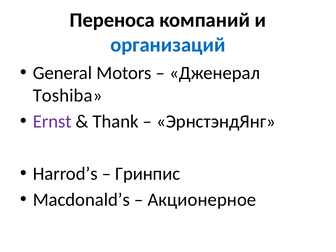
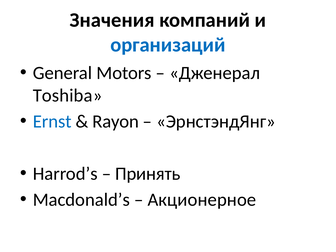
Переноса: Переноса -> Значения
Ernst colour: purple -> blue
Thank: Thank -> Rayon
Гринпис: Гринпис -> Принять
